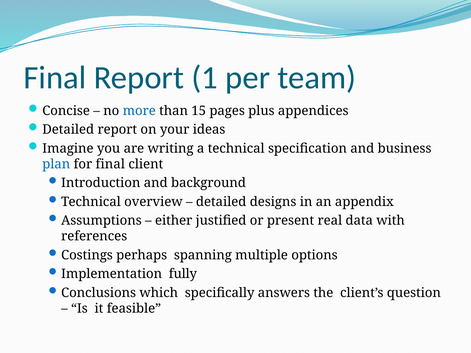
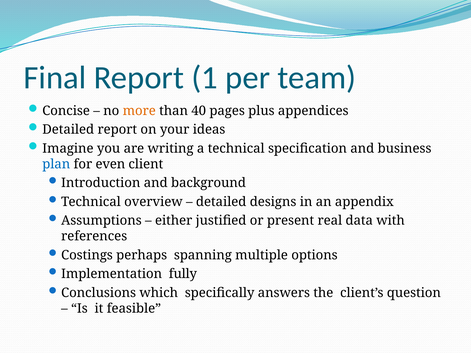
more colour: blue -> orange
15: 15 -> 40
for final: final -> even
